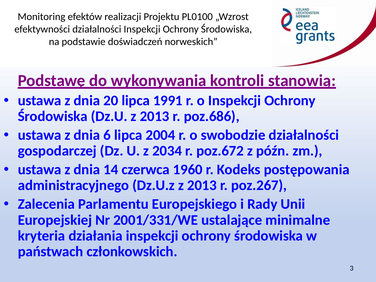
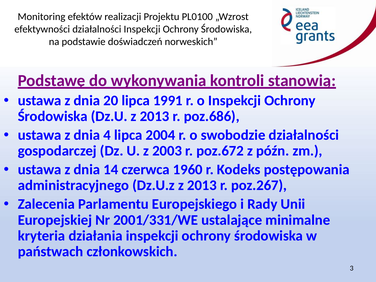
6: 6 -> 4
2034: 2034 -> 2003
